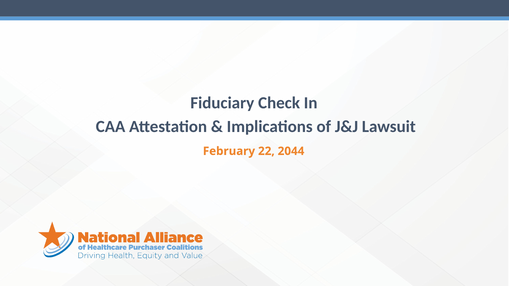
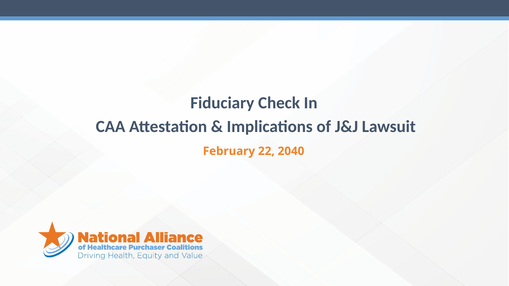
2044: 2044 -> 2040
